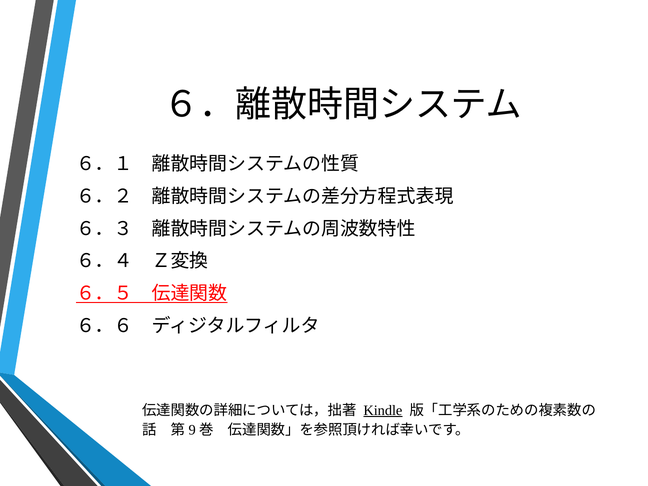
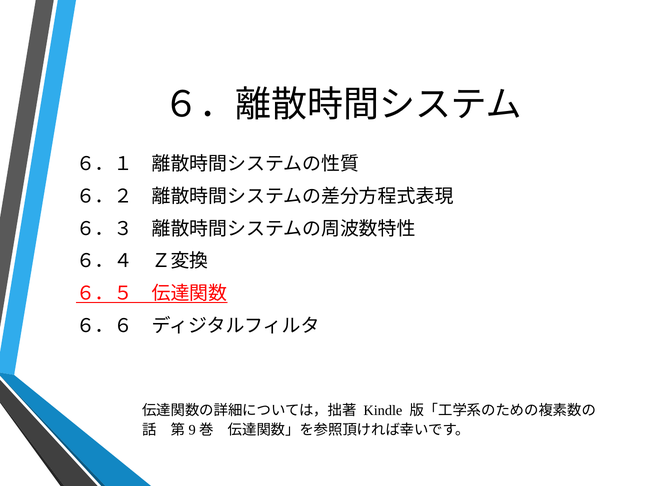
Kindle underline: present -> none
